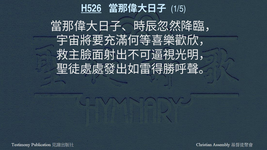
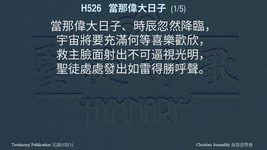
H526 underline: present -> none
